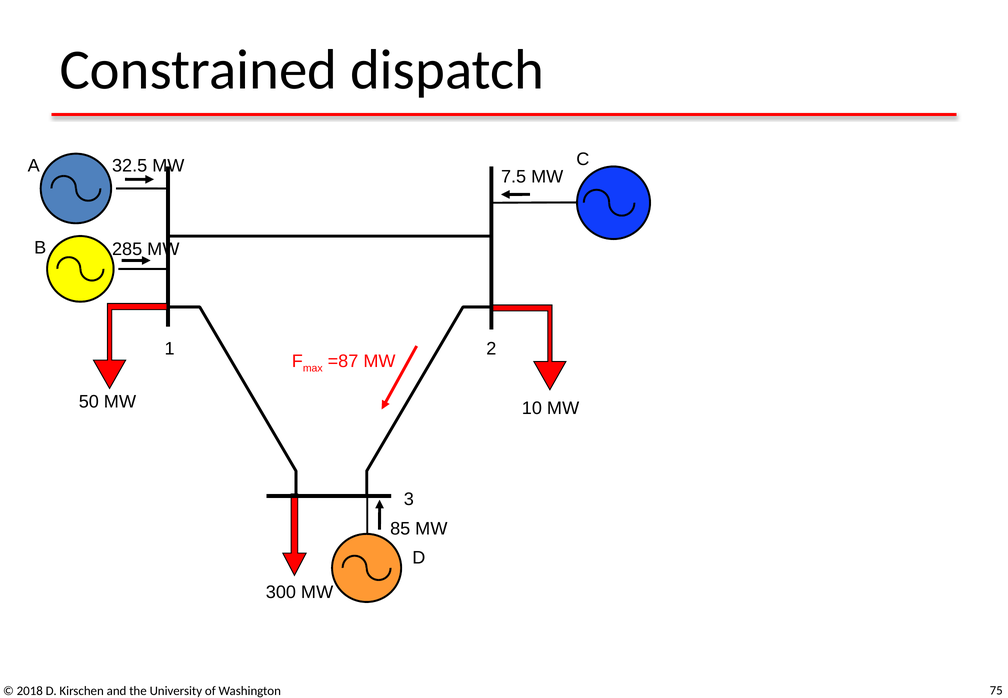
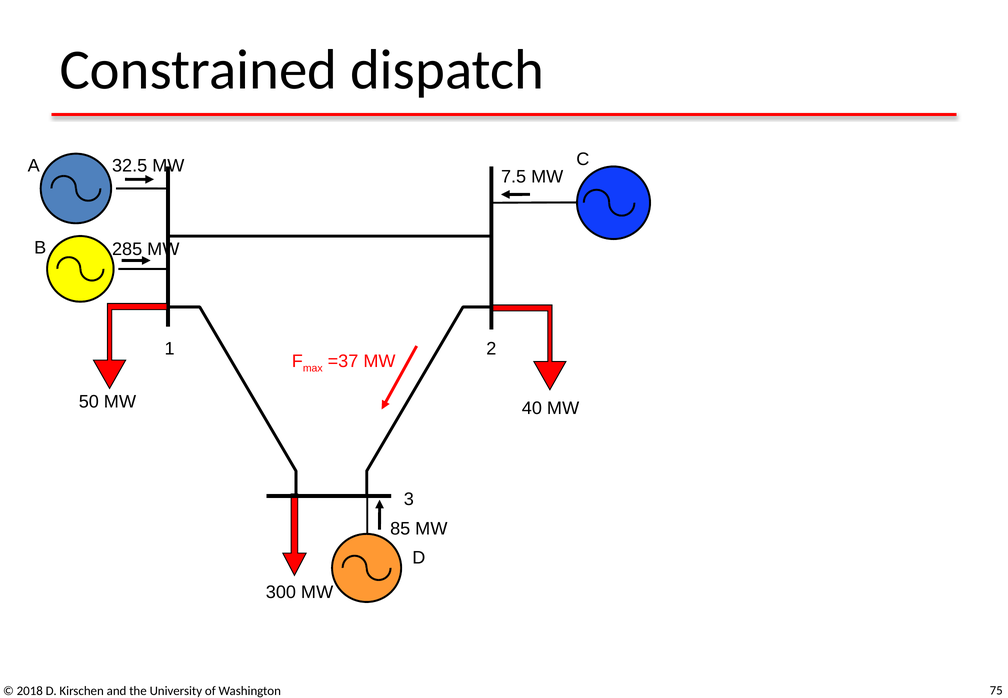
=87: =87 -> =37
10: 10 -> 40
